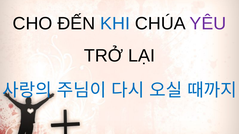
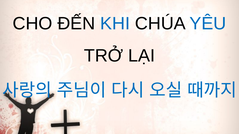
YÊU colour: purple -> blue
